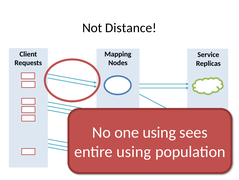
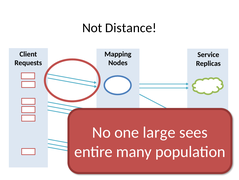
one using: using -> large
entire using: using -> many
